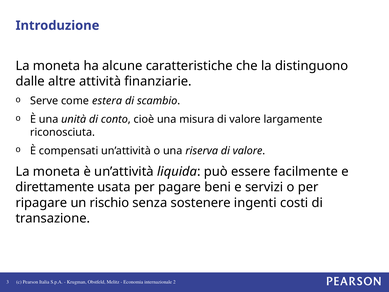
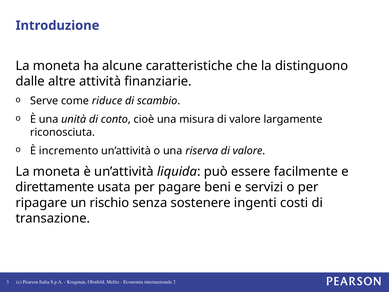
estera: estera -> riduce
compensati: compensati -> incremento
